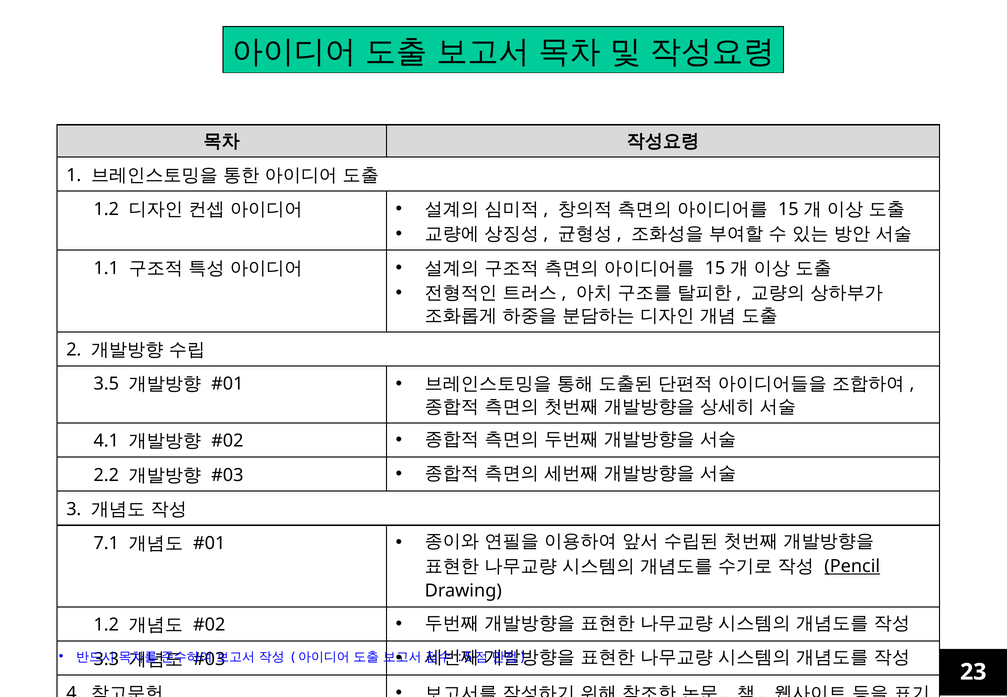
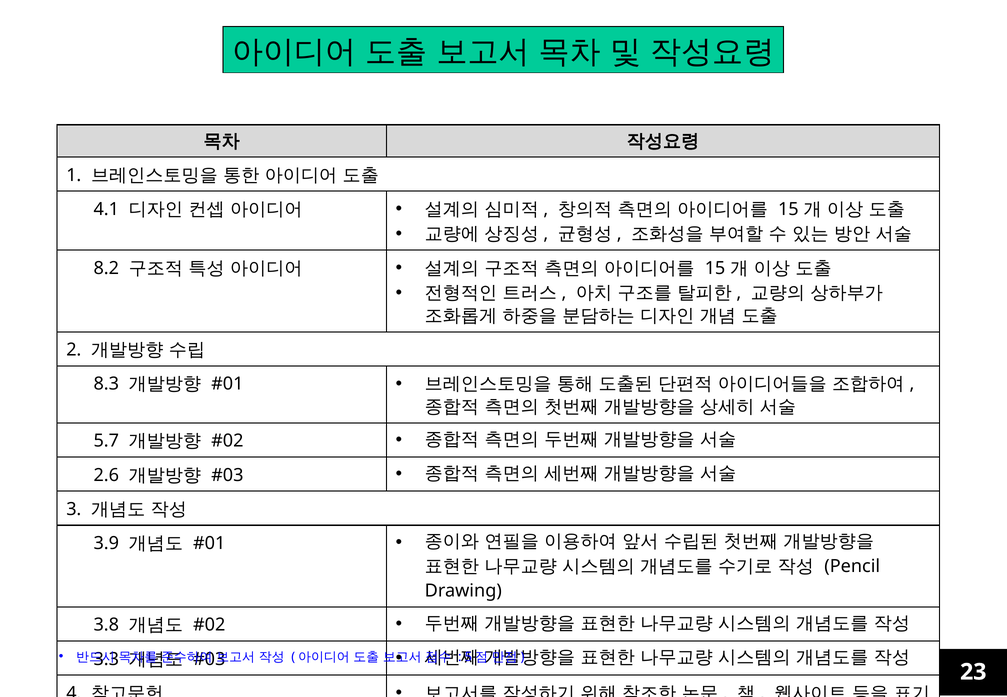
1.2 at (106, 209): 1.2 -> 4.1
1.1: 1.1 -> 8.2
3.5: 3.5 -> 8.3
4.1: 4.1 -> 5.7
2.2: 2.2 -> 2.6
7.1: 7.1 -> 3.9
Pencil underline: present -> none
1.2 at (106, 625): 1.2 -> 3.8
